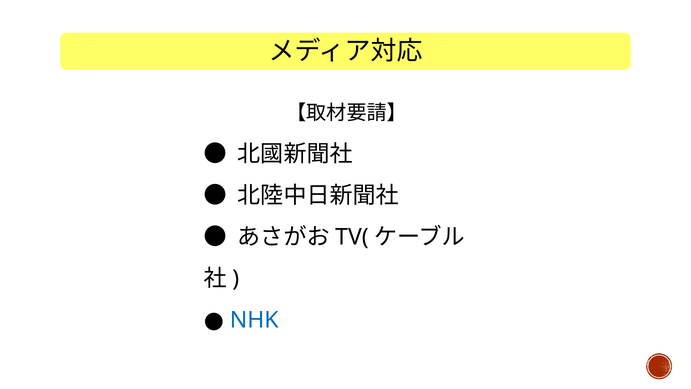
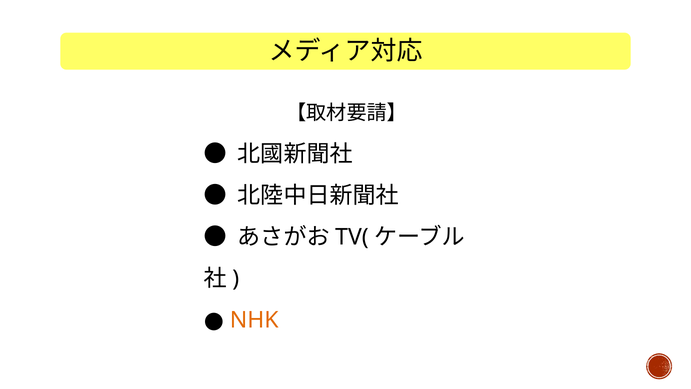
NHK colour: blue -> orange
